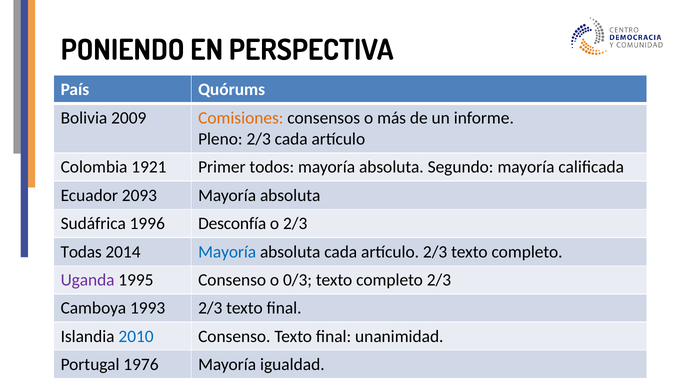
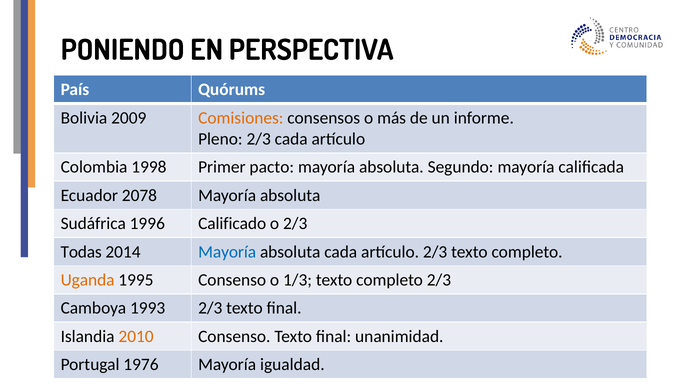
1921: 1921 -> 1998
todos: todos -> pacto
2093: 2093 -> 2078
Desconfía: Desconfía -> Calificado
Uganda colour: purple -> orange
0/3: 0/3 -> 1/3
2010 colour: blue -> orange
